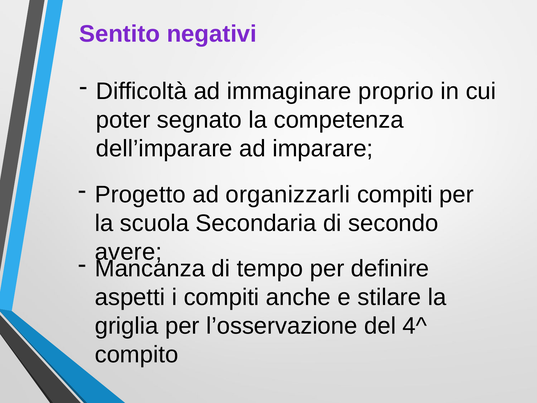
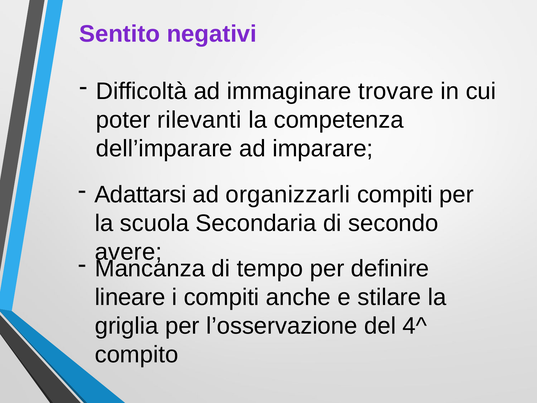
proprio: proprio -> trovare
segnato: segnato -> rilevanti
Progetto: Progetto -> Adattarsi
aspetti: aspetti -> lineare
